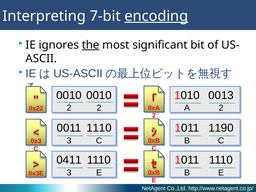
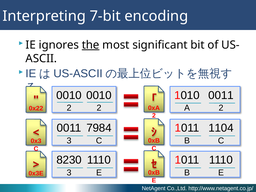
encoding underline: present -> none
1010 0013: 0013 -> 0011
0011 1110: 1110 -> 7984
1190: 1190 -> 1104
0411: 0411 -> 8230
